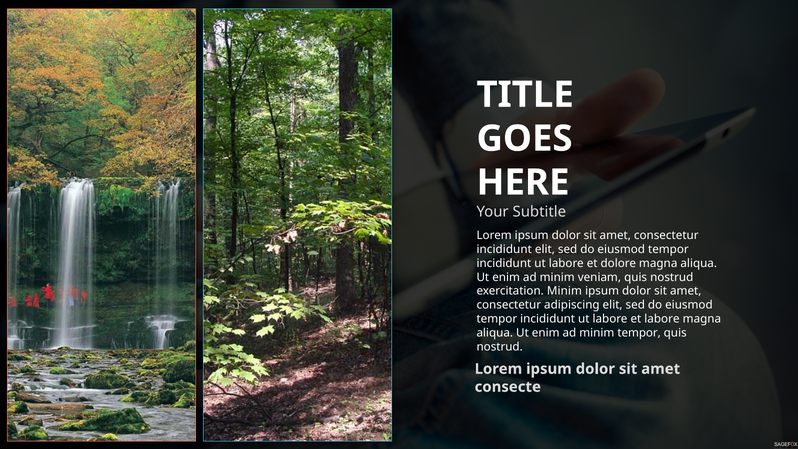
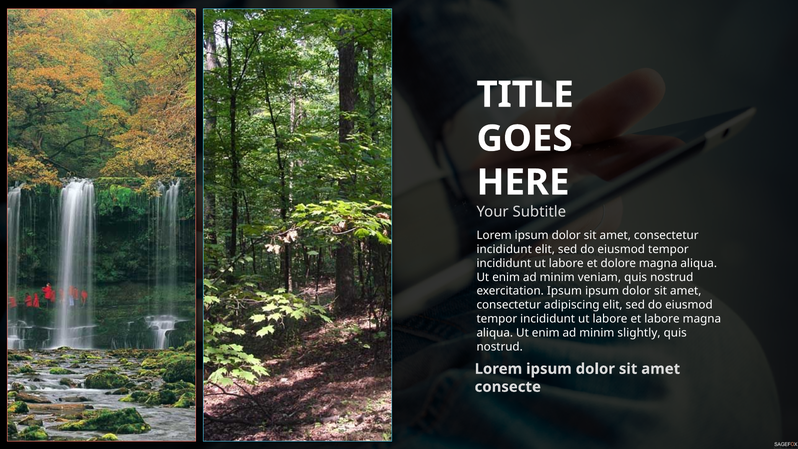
exercitation Minim: Minim -> Ipsum
minim tempor: tempor -> slightly
